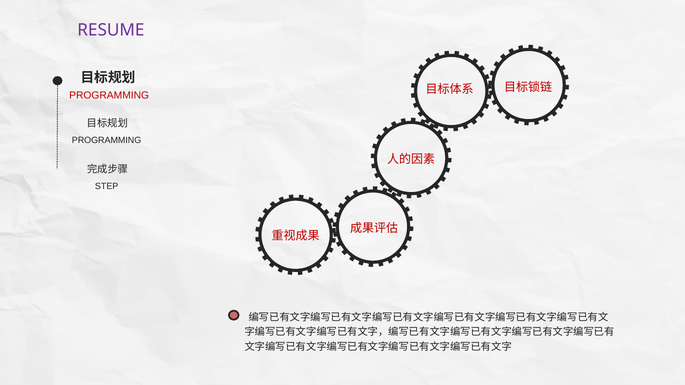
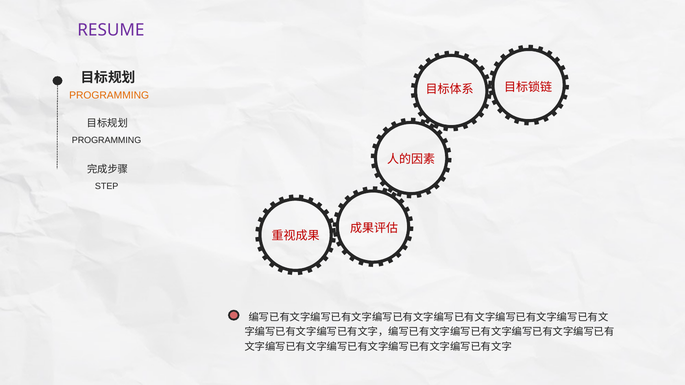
PROGRAMMING at (109, 95) colour: red -> orange
